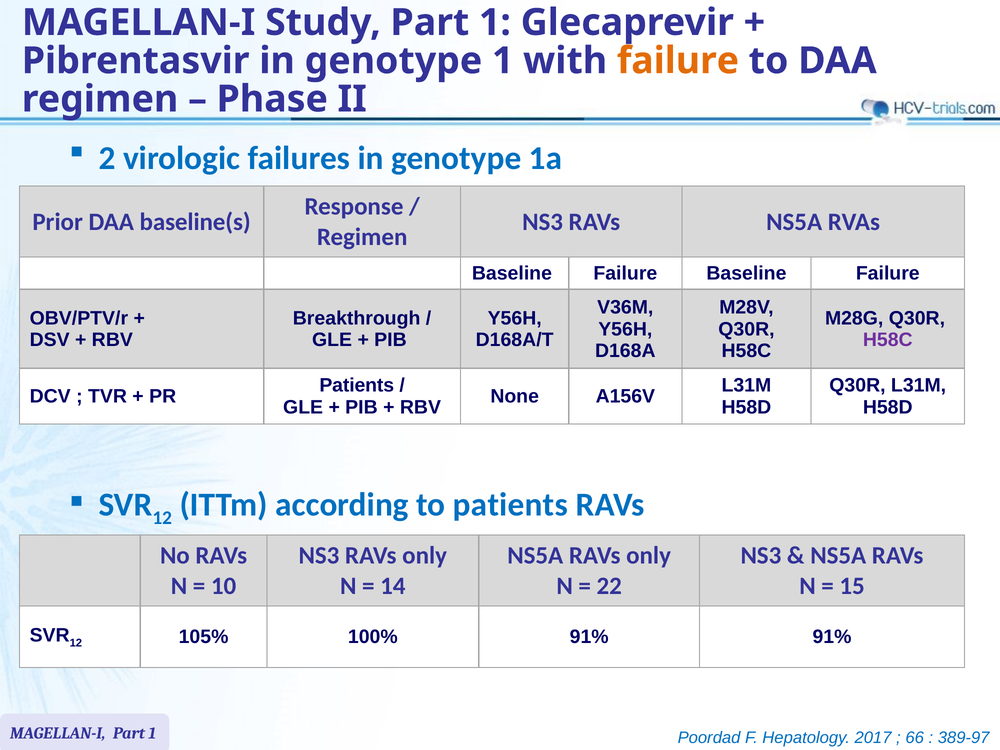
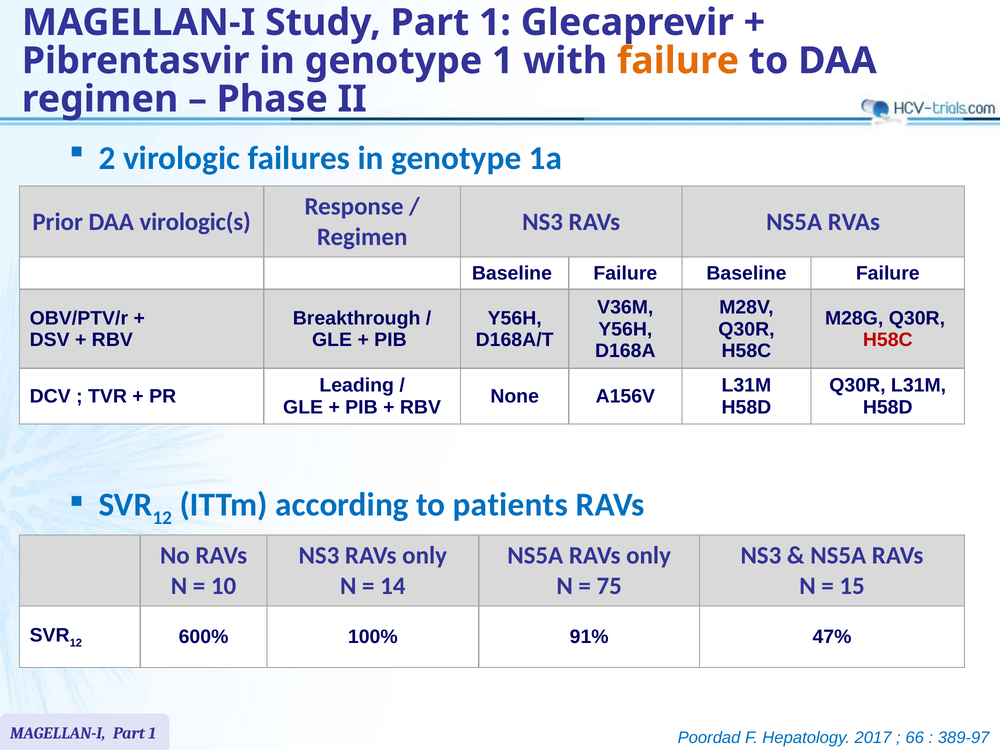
baseline(s: baseline(s -> virologic(s
H58C at (888, 340) colour: purple -> red
Patients at (357, 386): Patients -> Leading
22: 22 -> 75
105%: 105% -> 600%
91% 91%: 91% -> 47%
